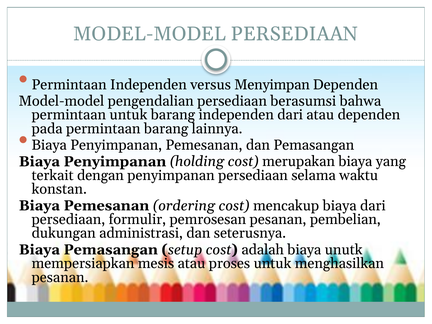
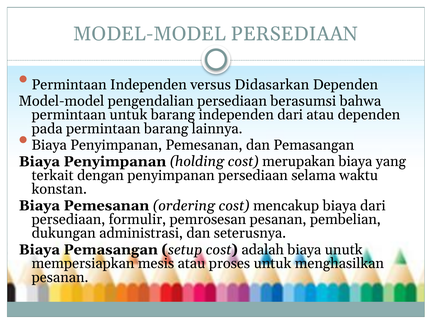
Menyimpan: Menyimpan -> Didasarkan
